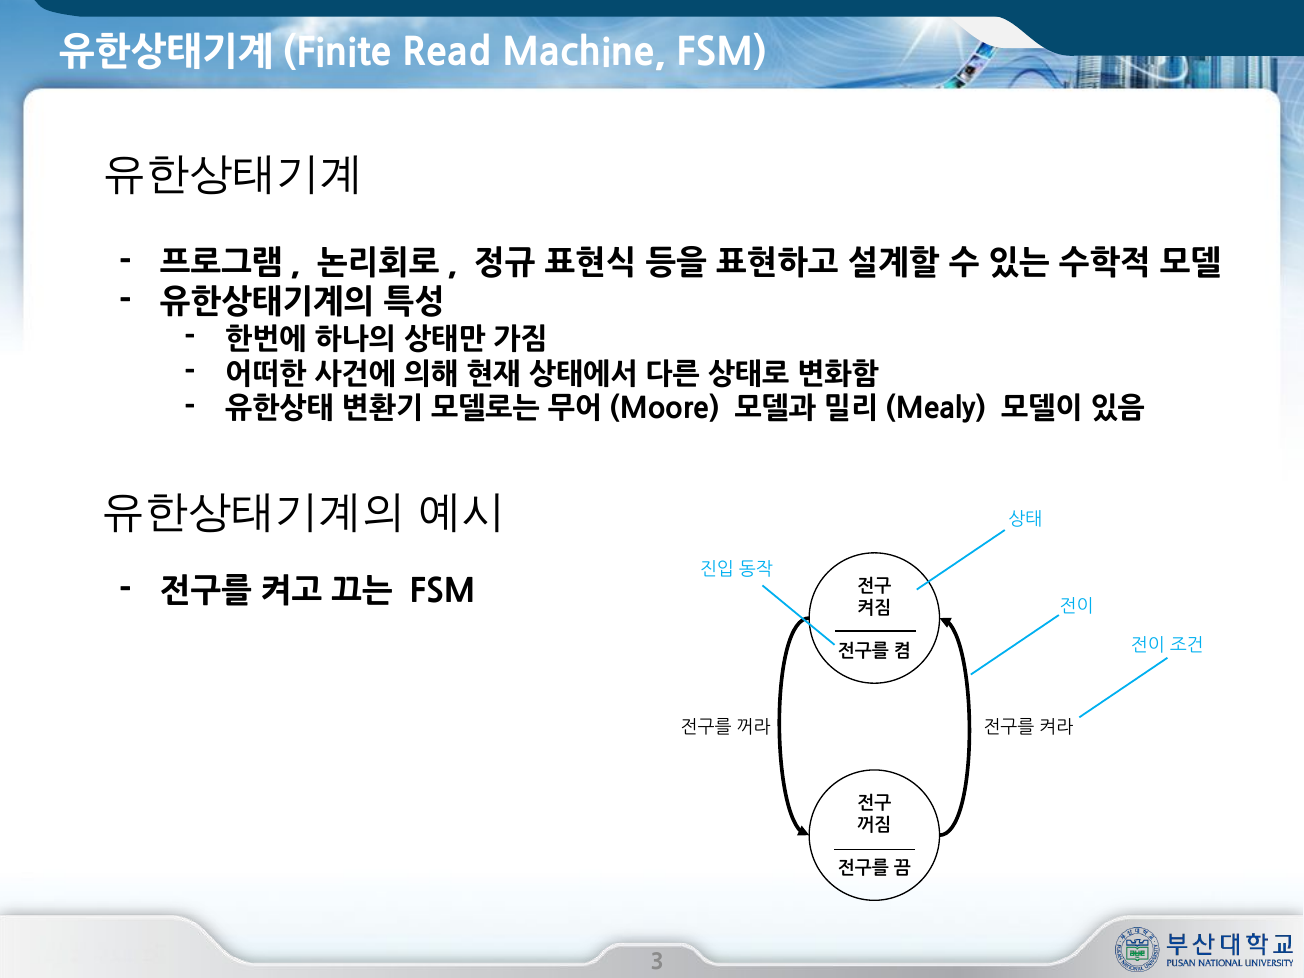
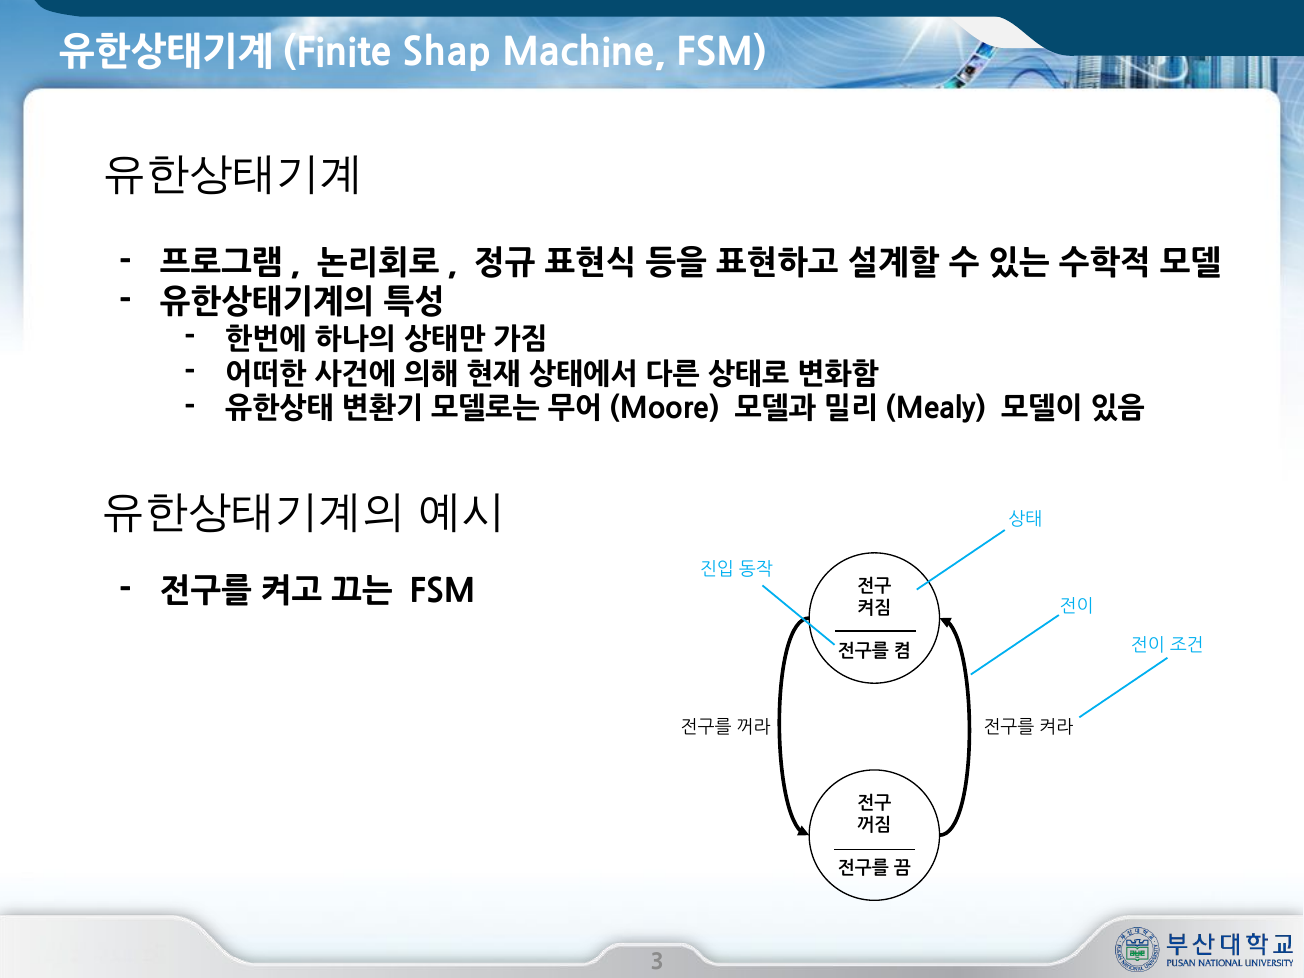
Read: Read -> Shap
